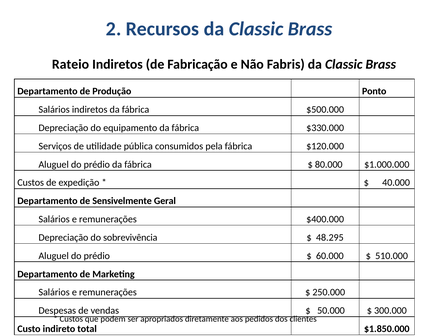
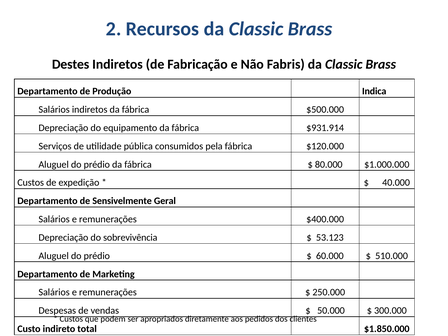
Rateio: Rateio -> Destes
Ponto: Ponto -> Indica
$330.000: $330.000 -> $931.914
48.295: 48.295 -> 53.123
